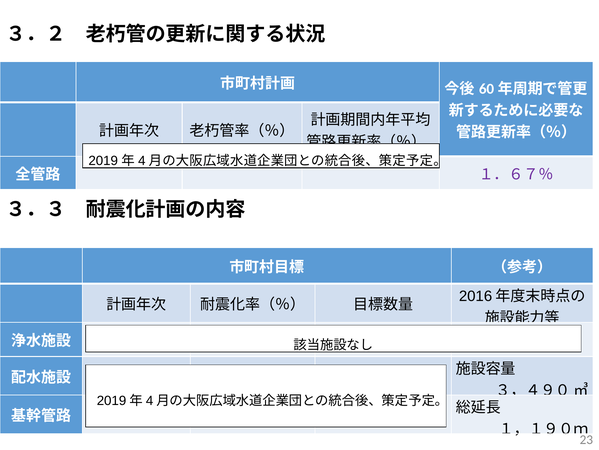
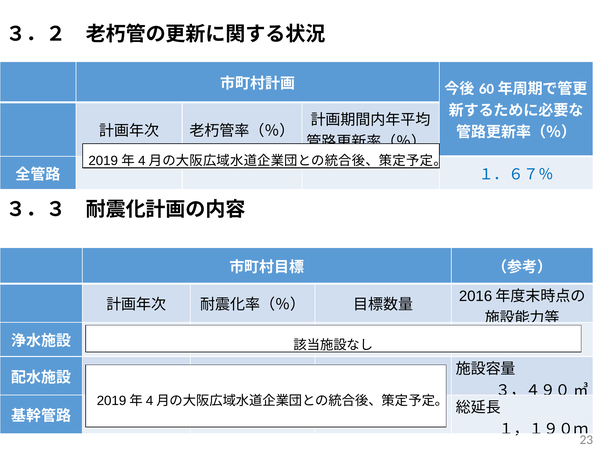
１．６７％ colour: purple -> blue
